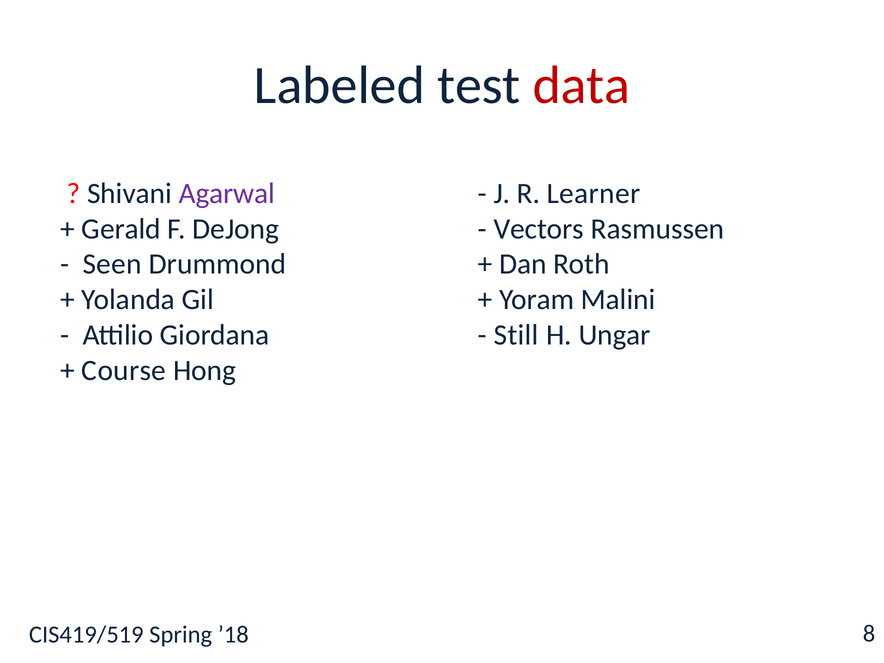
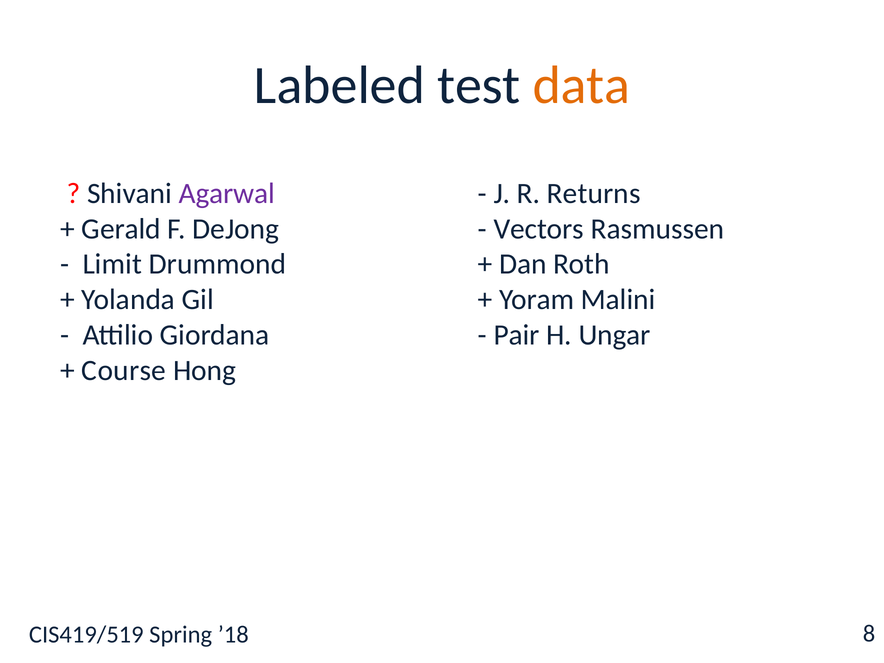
data colour: red -> orange
Learner: Learner -> Returns
Seen: Seen -> Limit
Still: Still -> Pair
